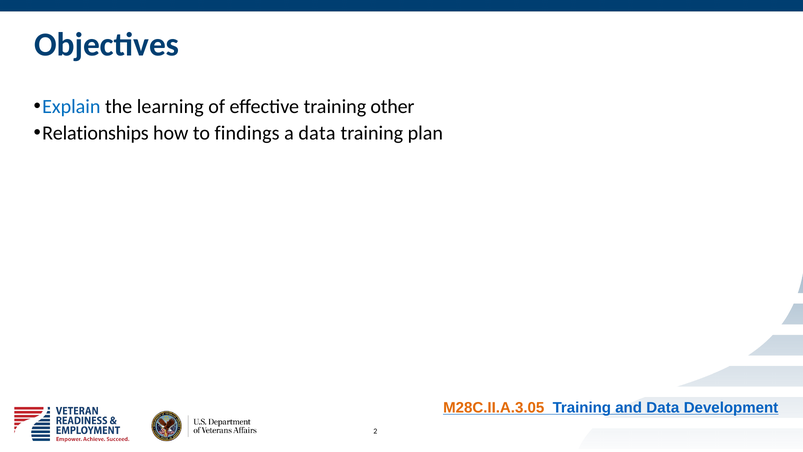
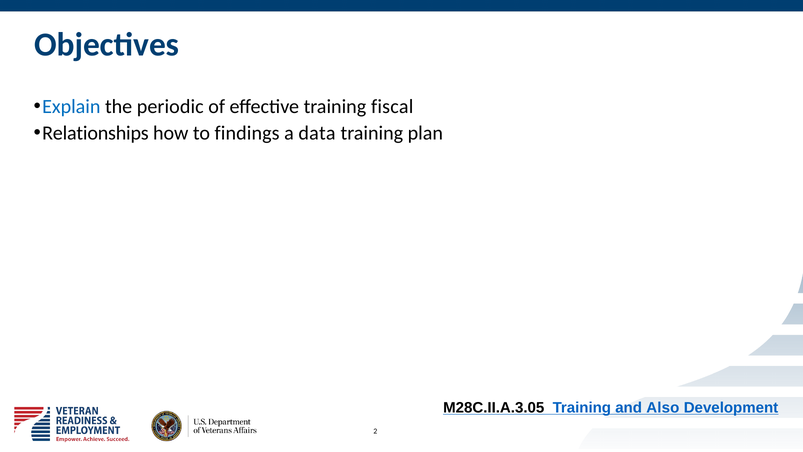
learning: learning -> periodic
other: other -> fiscal
M28C.II.A.3.05 colour: orange -> black
and Data: Data -> Also
